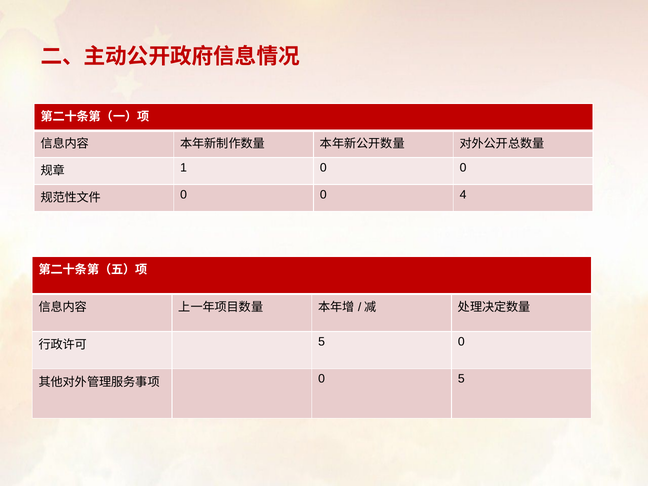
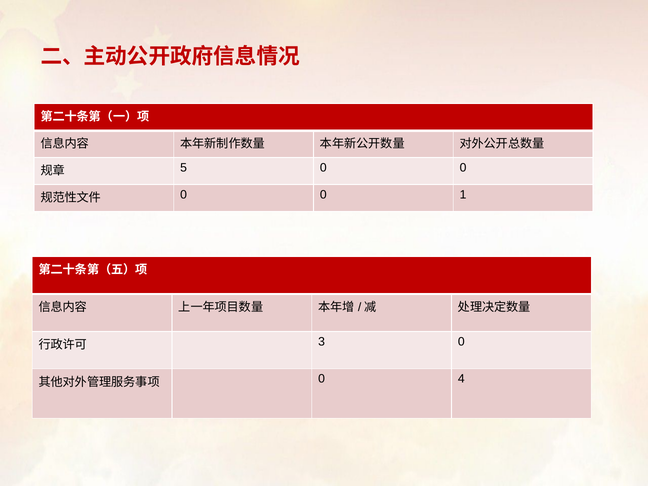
1: 1 -> 5
4: 4 -> 1
5 at (322, 342): 5 -> 3
0 5: 5 -> 4
